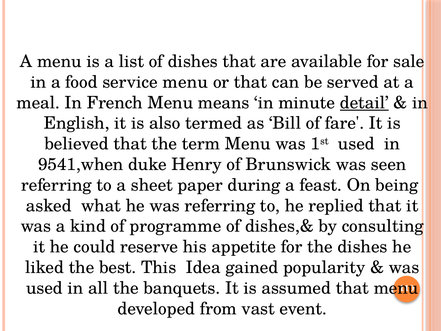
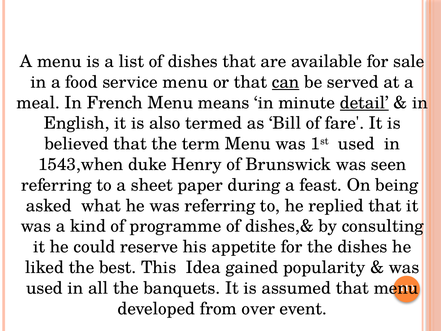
can underline: none -> present
9541,when: 9541,when -> 1543,when
vast: vast -> over
